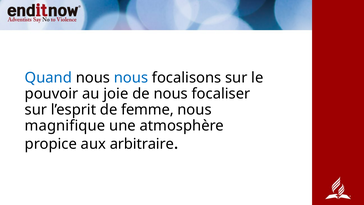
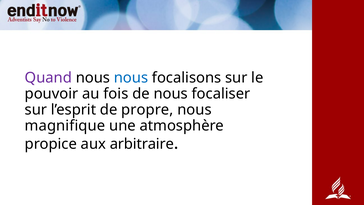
Quand colour: blue -> purple
joie: joie -> fois
femme: femme -> propre
